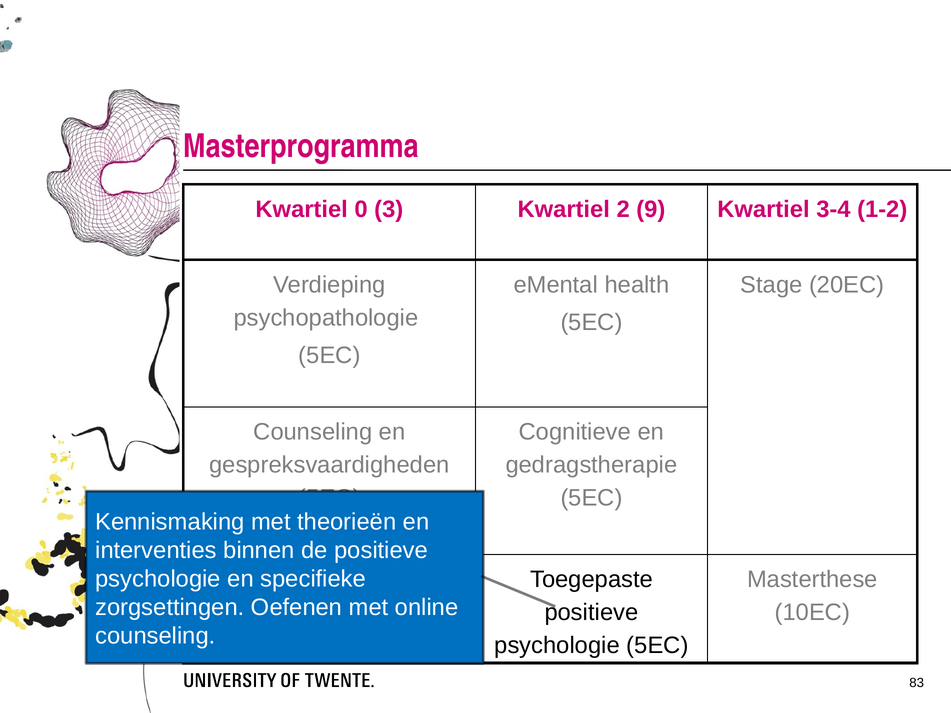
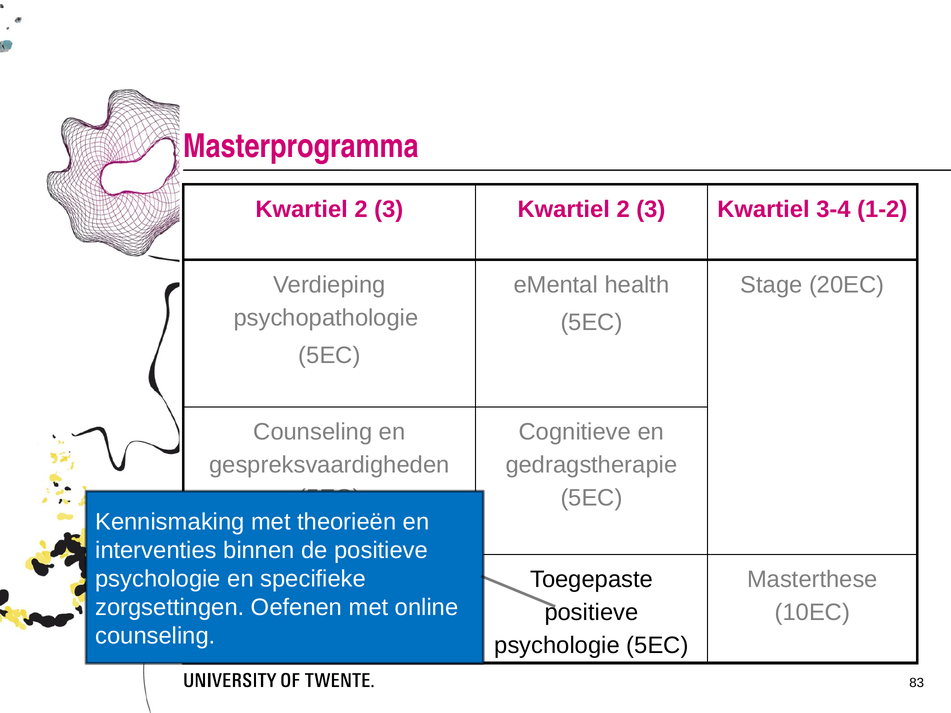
0 at (361, 209): 0 -> 2
3 Kwartiel 2 9: 9 -> 3
